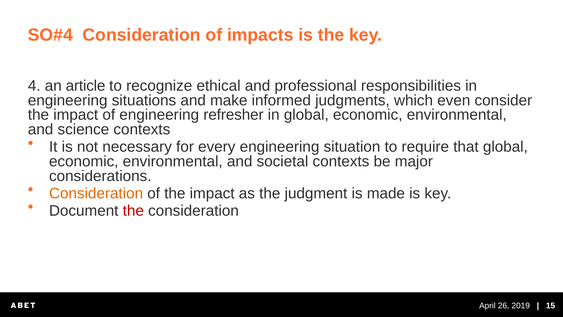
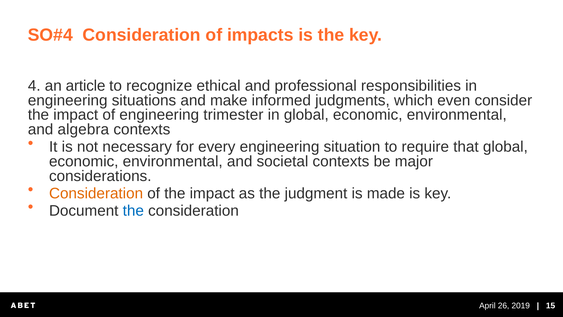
refresher: refresher -> trimester
science: science -> algebra
the at (133, 210) colour: red -> blue
